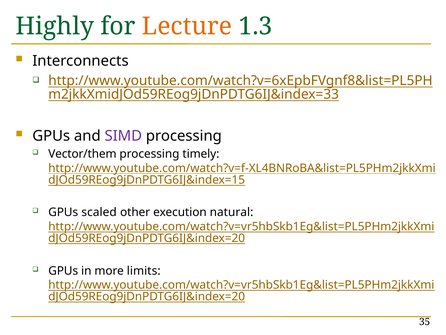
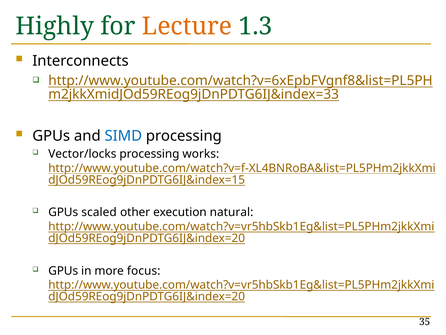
SIMD colour: purple -> blue
Vector/them: Vector/them -> Vector/locks
timely: timely -> works
limits: limits -> focus
